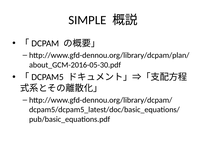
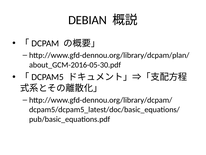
SIMPLE: SIMPLE -> DEBIAN
